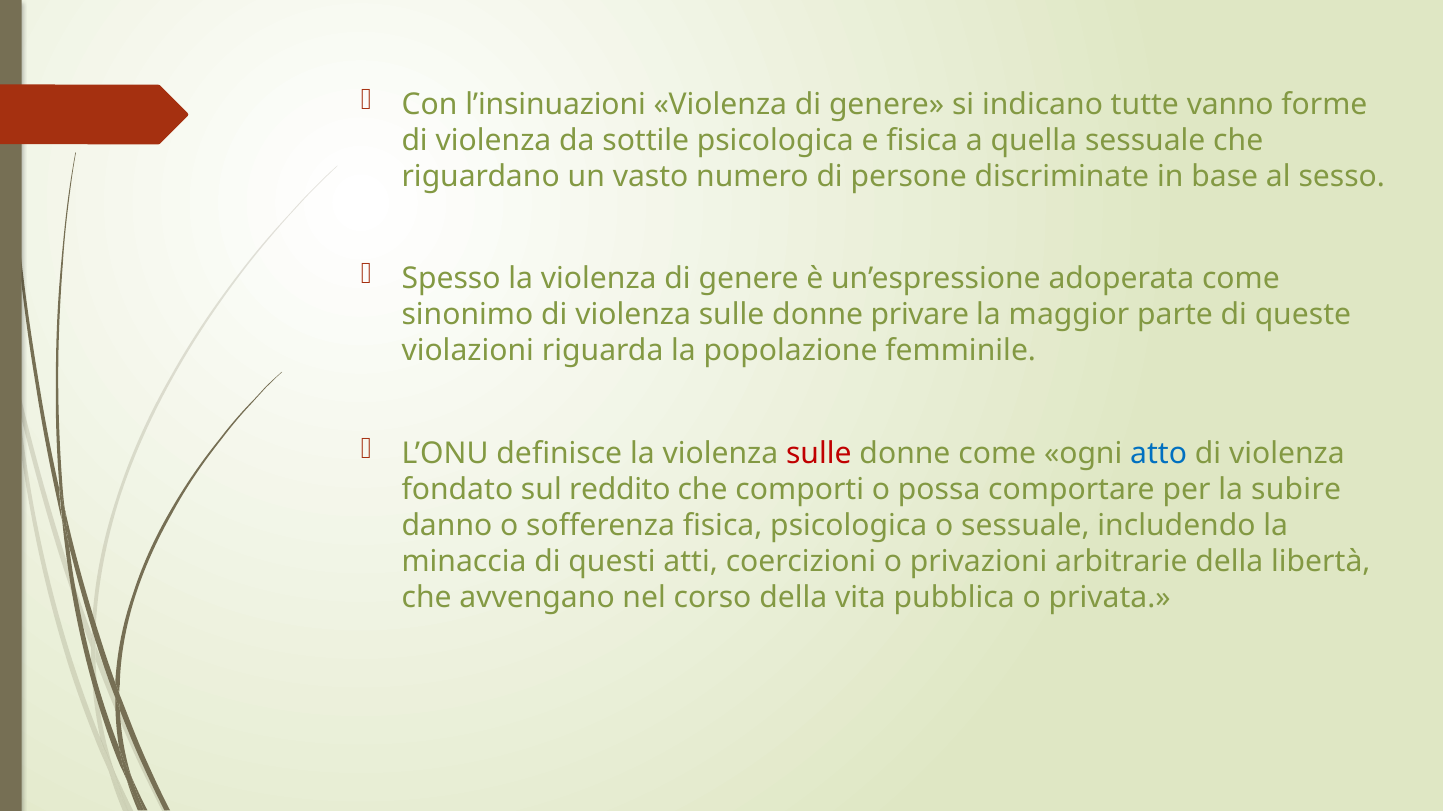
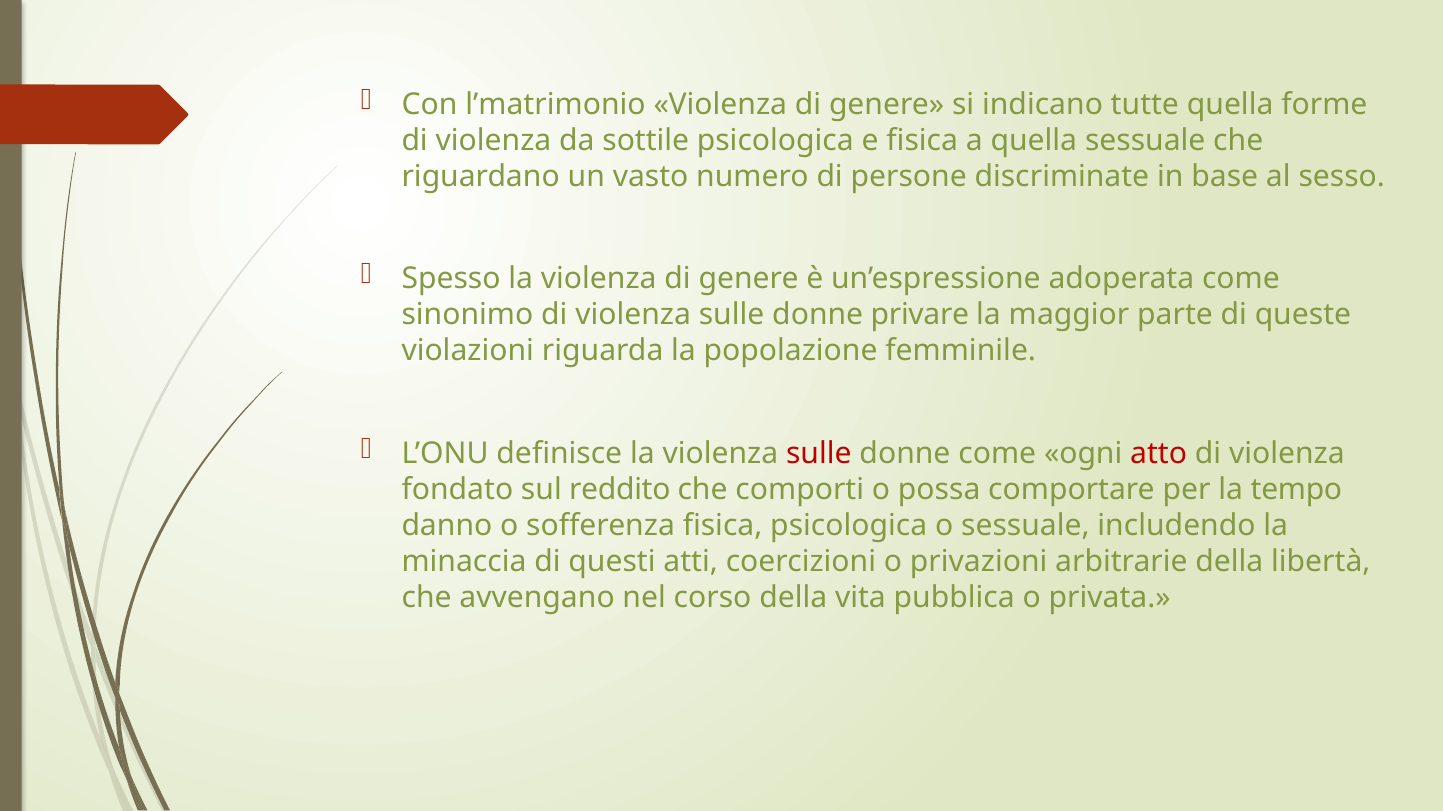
l’insinuazioni: l’insinuazioni -> l’matrimonio
tutte vanno: vanno -> quella
atto colour: blue -> red
subire: subire -> tempo
